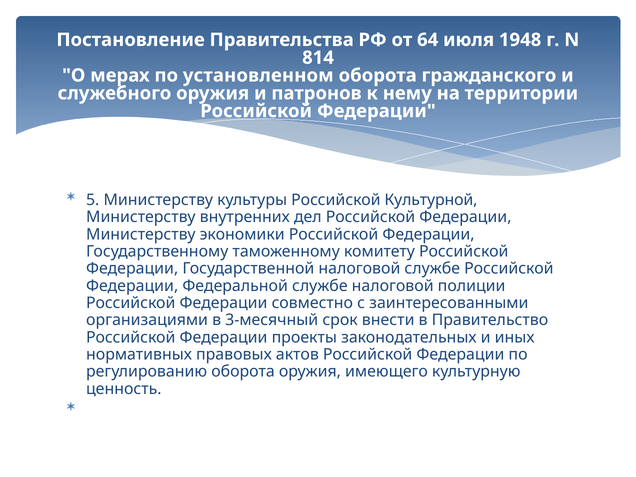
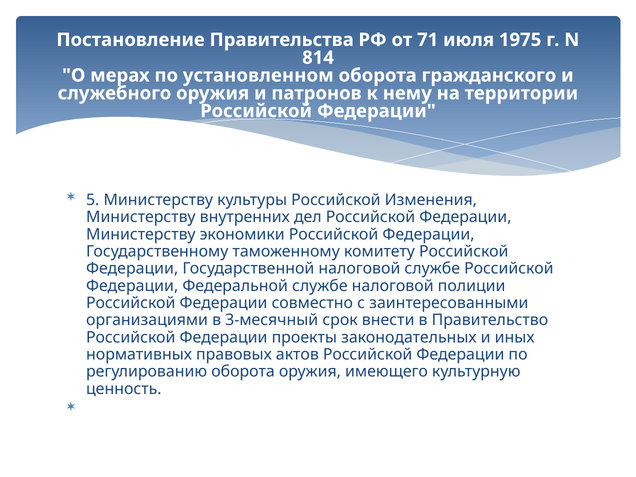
64: 64 -> 71
1948: 1948 -> 1975
Культурной: Культурной -> Изменения
